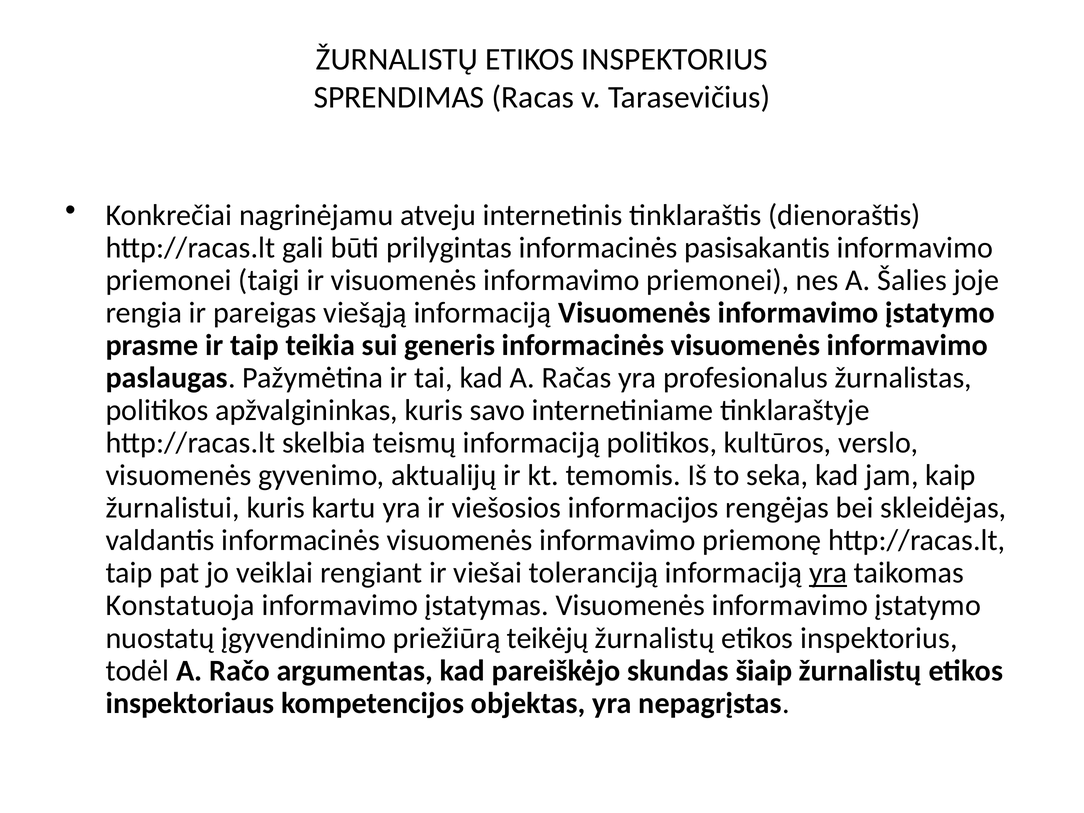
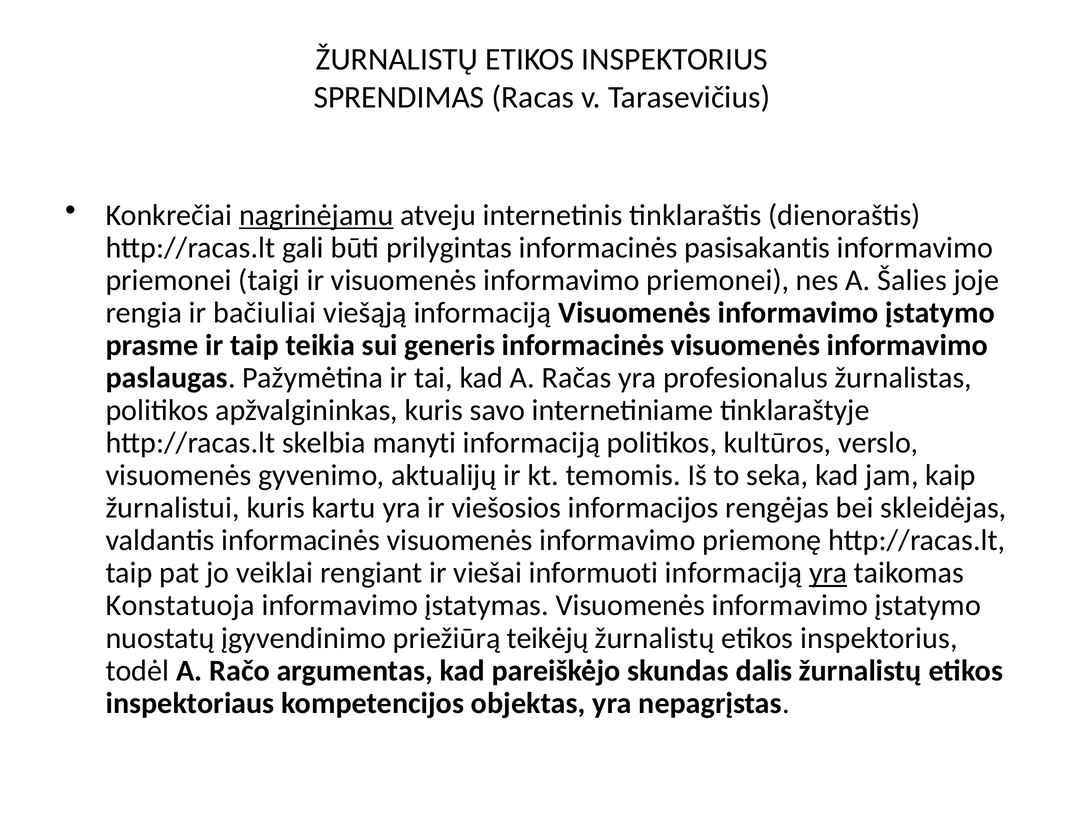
nagrinėjamu underline: none -> present
pareigas: pareigas -> bačiuliai
teismų: teismų -> manyti
toleranciją: toleranciją -> informuoti
šiaip: šiaip -> dalis
